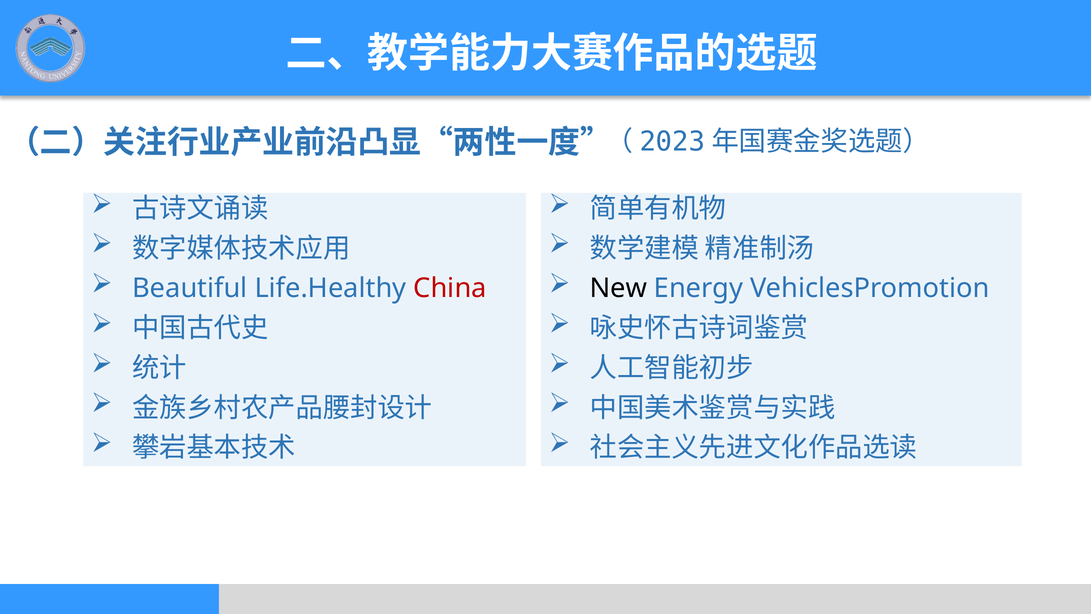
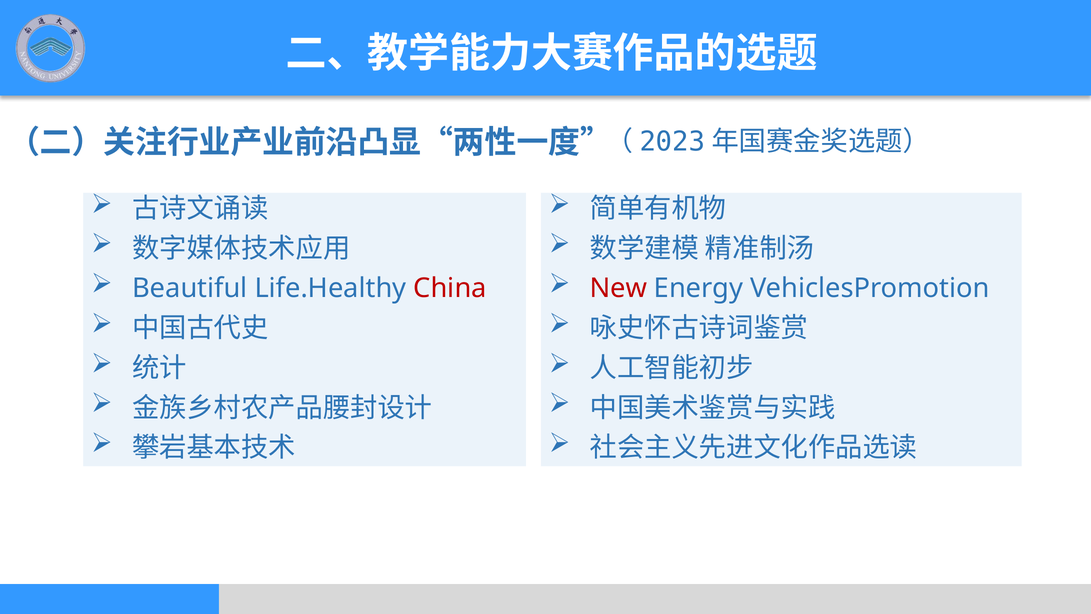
New colour: black -> red
